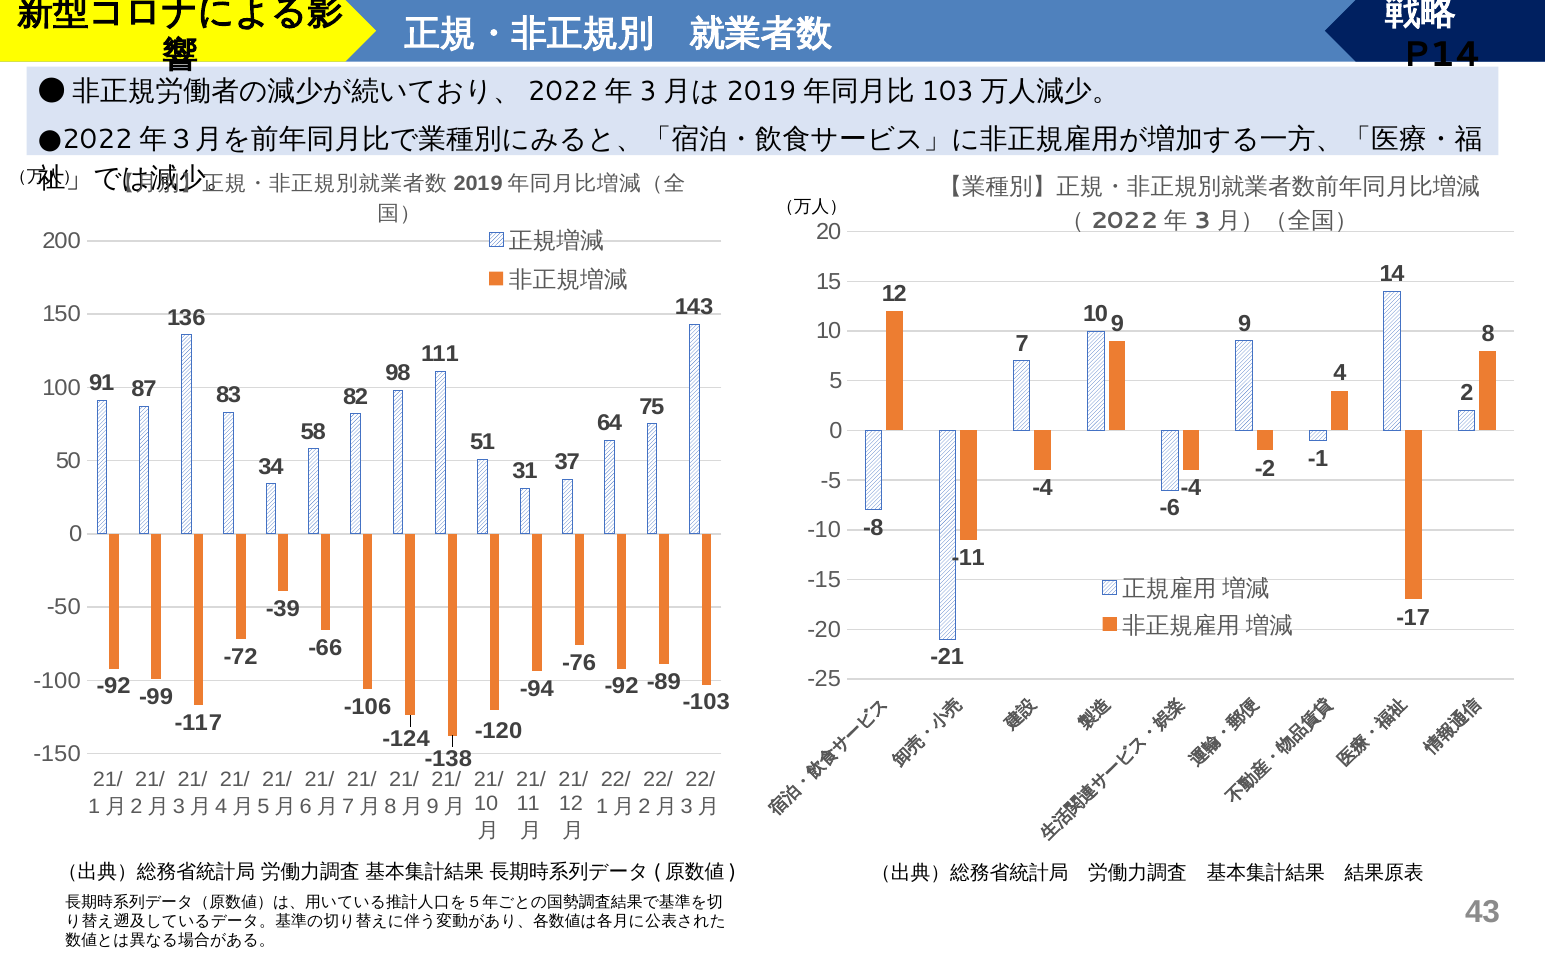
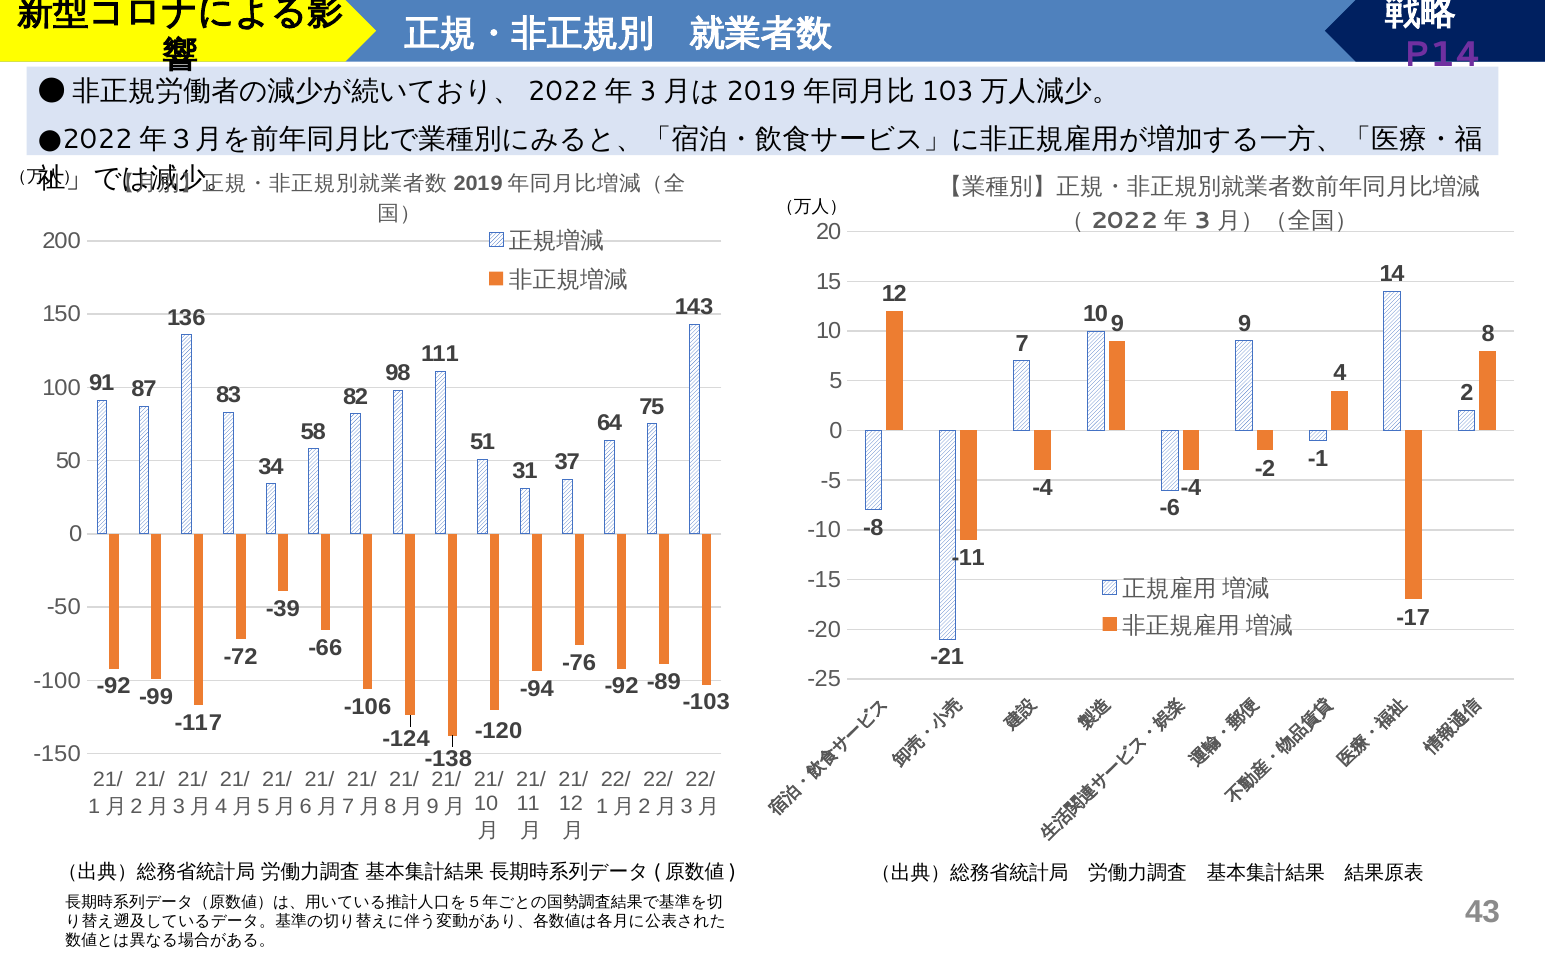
P14 colour: black -> purple
